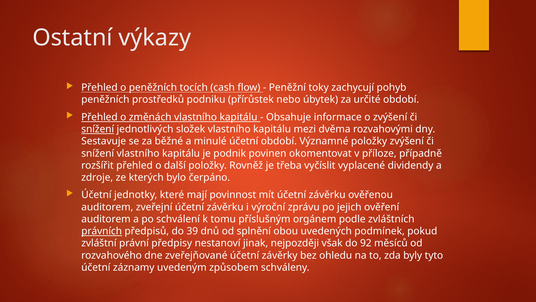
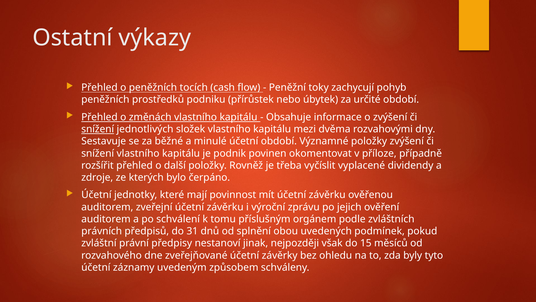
právních underline: present -> none
39: 39 -> 31
92: 92 -> 15
